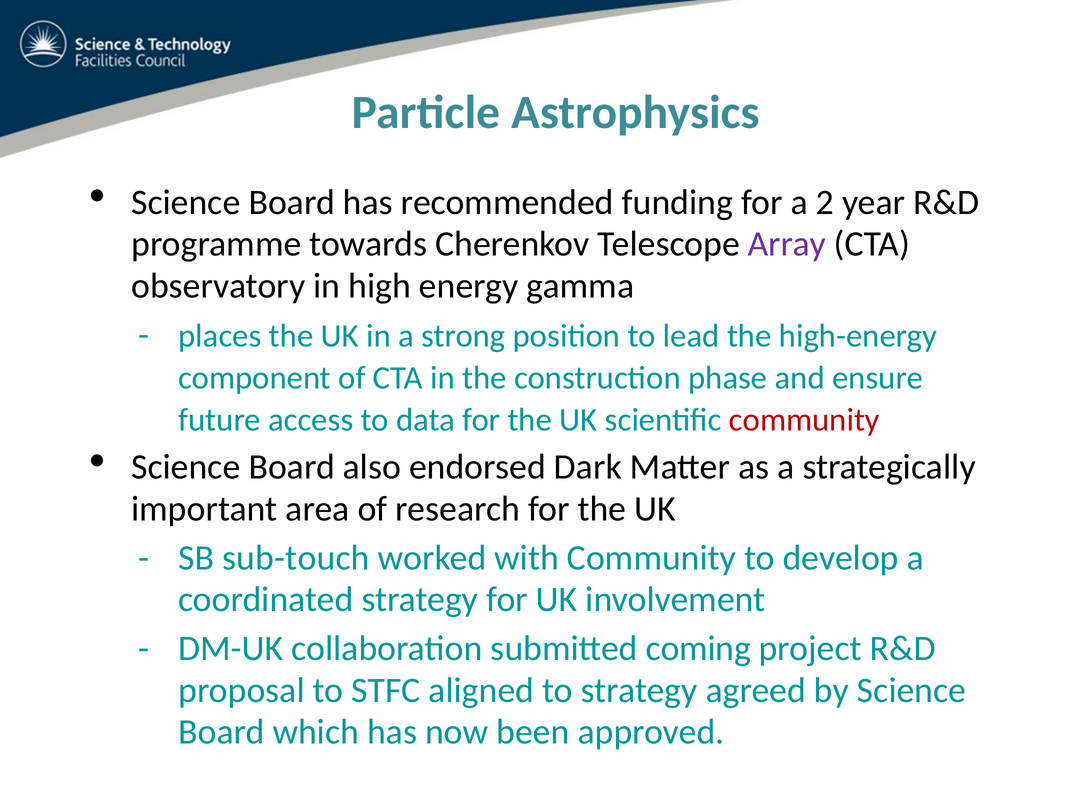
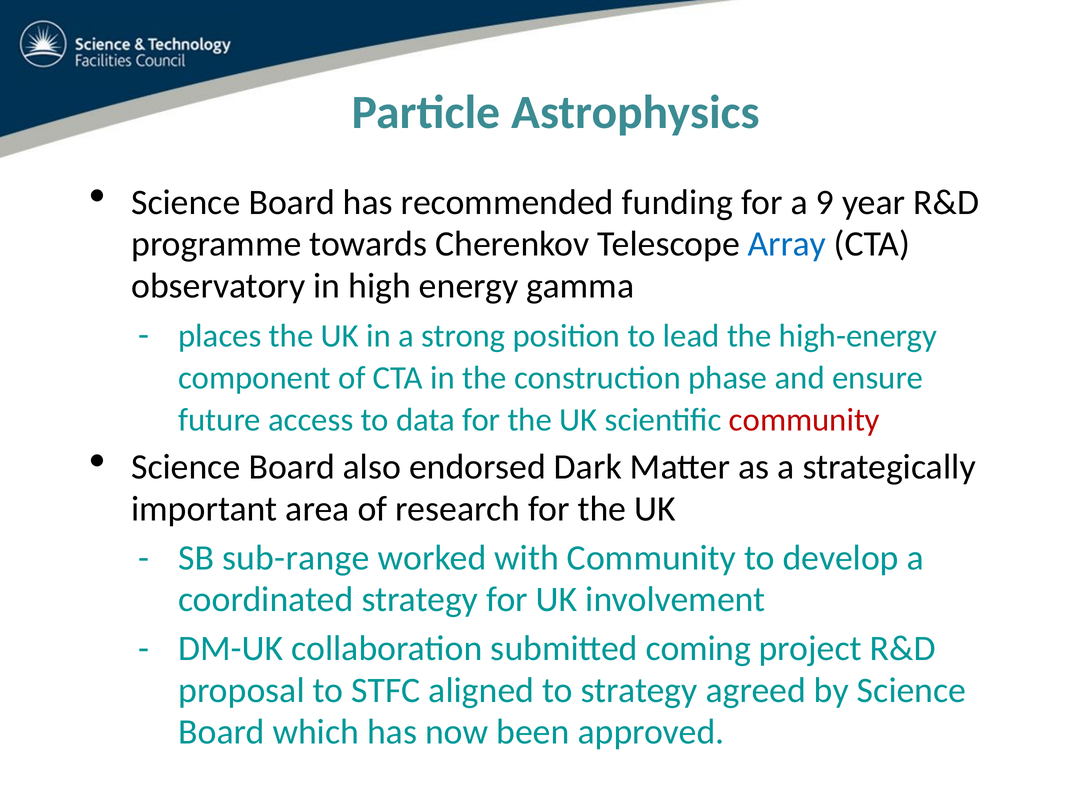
2: 2 -> 9
Array colour: purple -> blue
sub-touch: sub-touch -> sub-range
